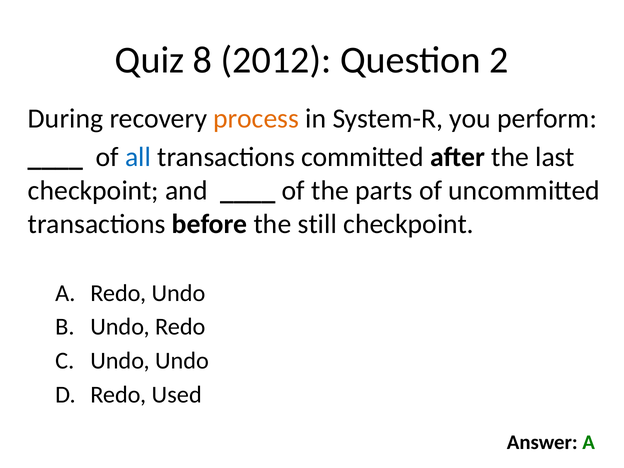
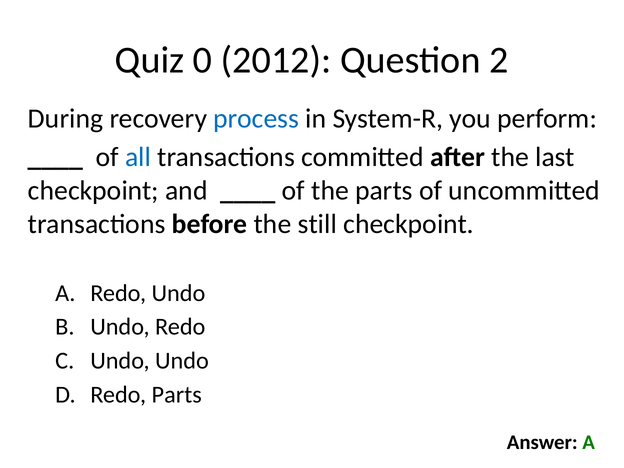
8: 8 -> 0
process colour: orange -> blue
Redo Used: Used -> Parts
